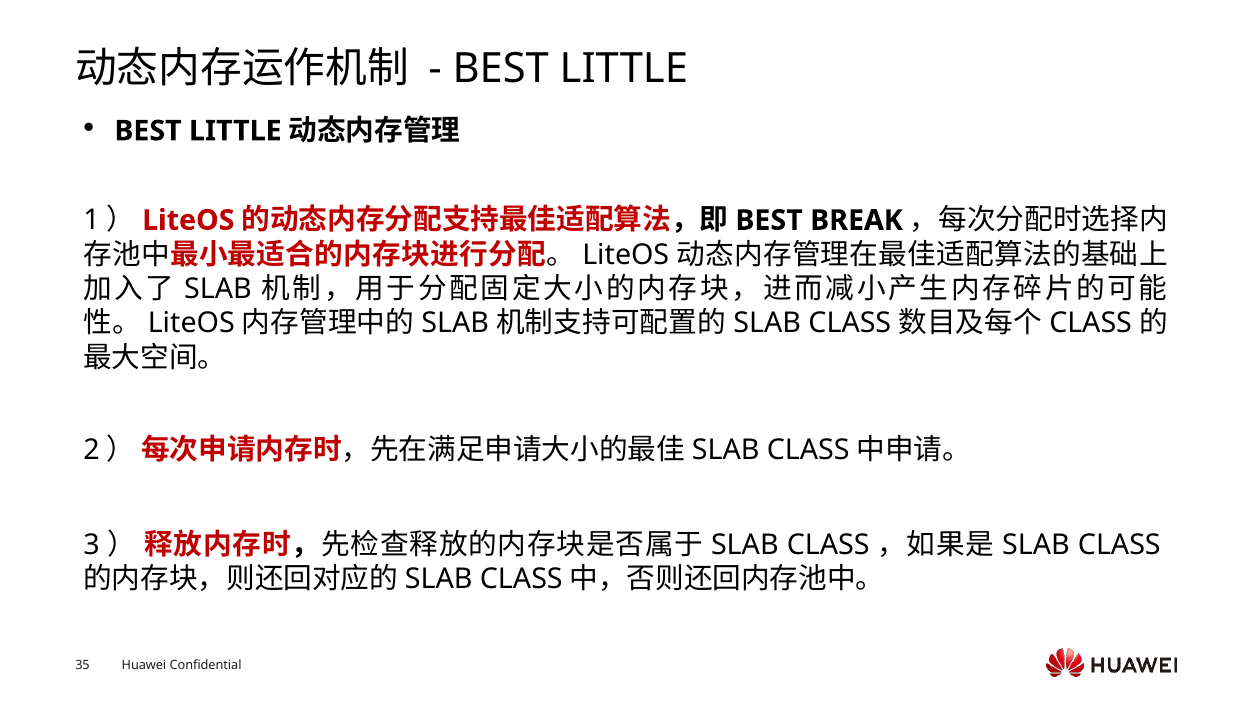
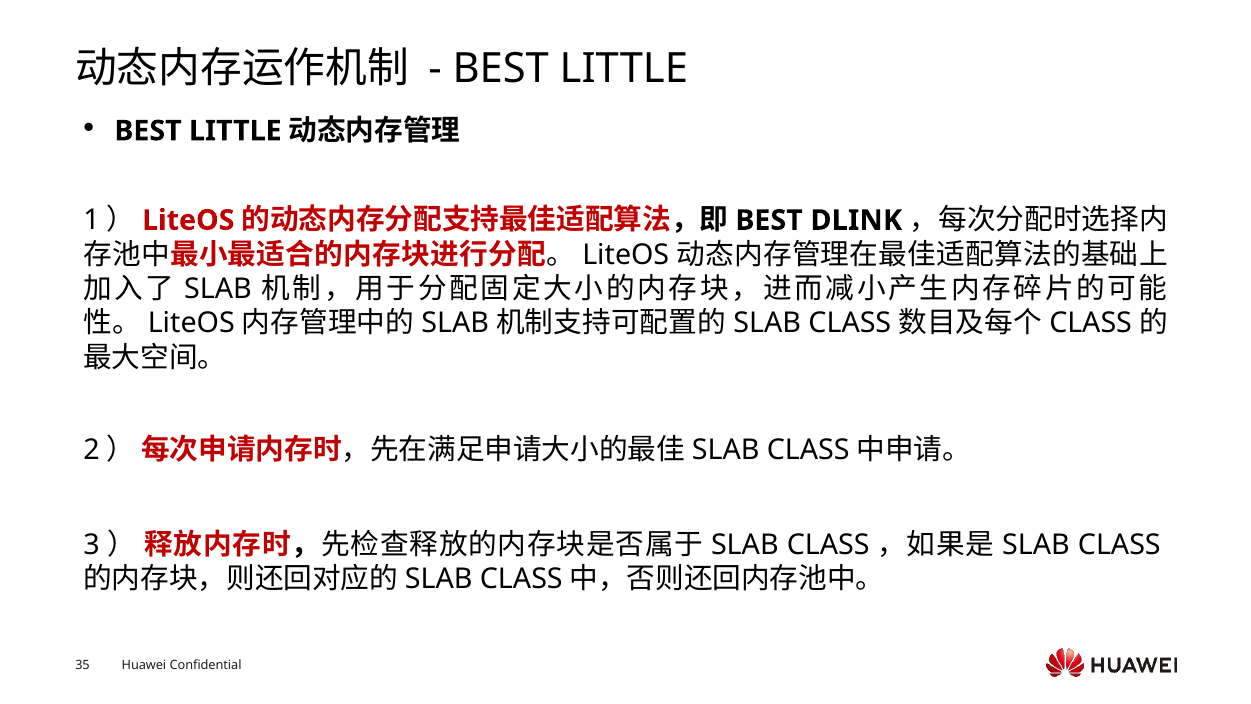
BREAK: BREAK -> DLINK
